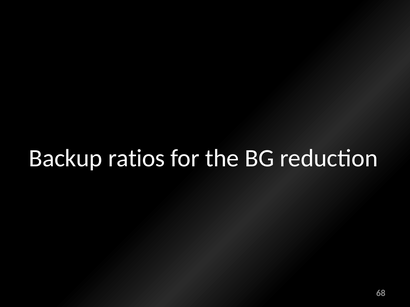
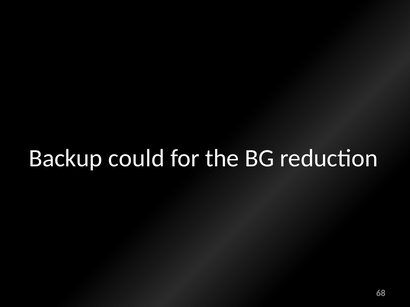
ratios: ratios -> could
